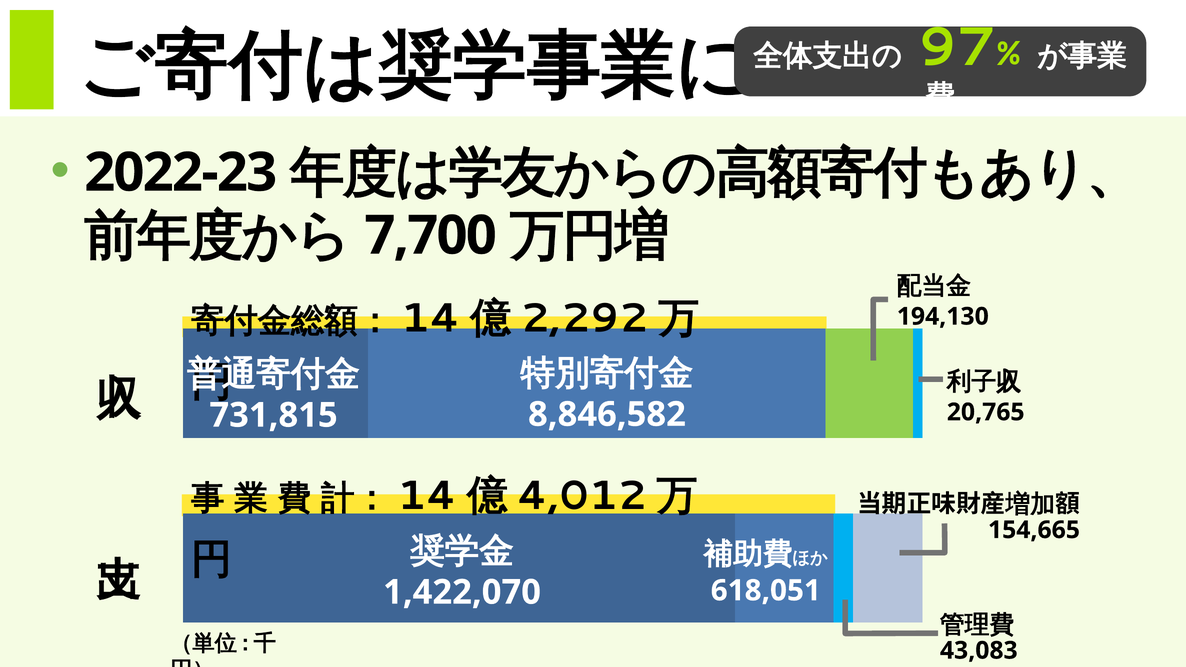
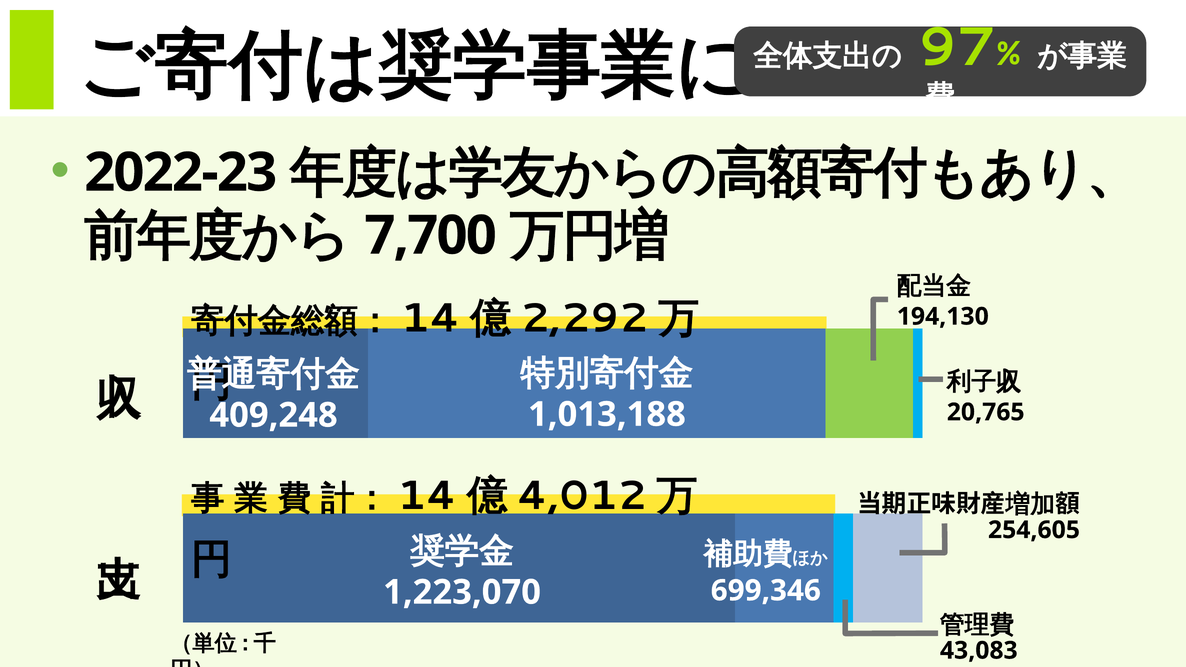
8,846,582: 8,846,582 -> 1,013,188
731,815: 731,815 -> 409,248
154,665: 154,665 -> 254,605
618,051: 618,051 -> 699,346
1,422,070: 1,422,070 -> 1,223,070
